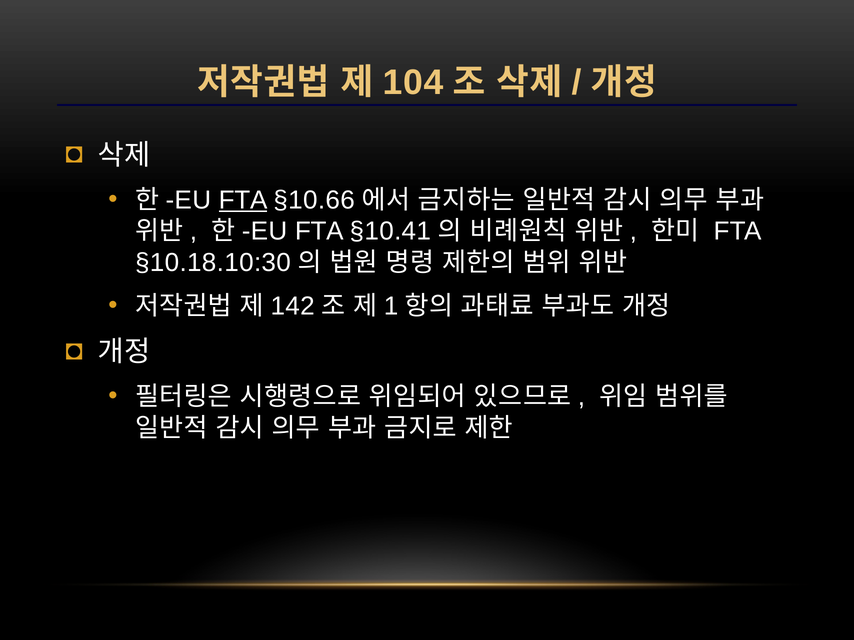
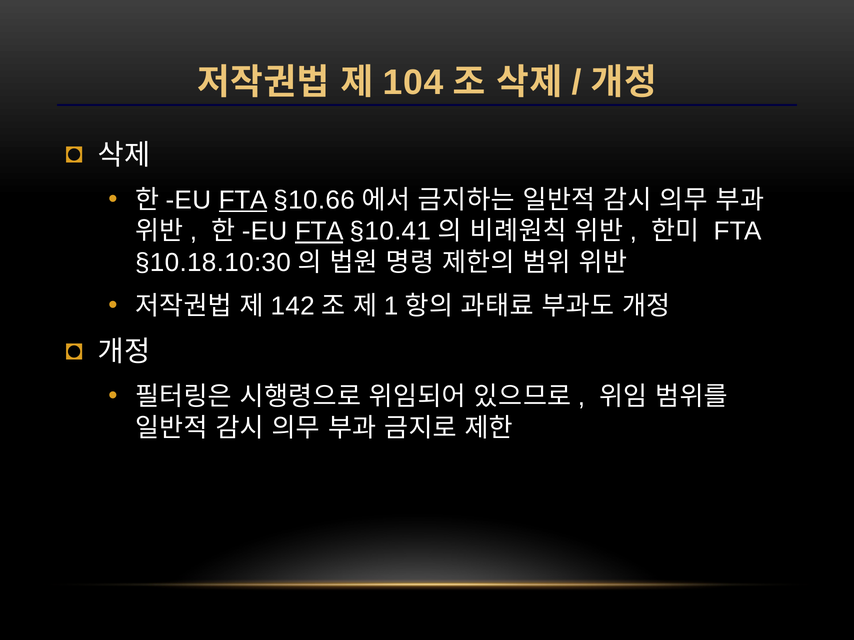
FTA at (319, 231) underline: none -> present
